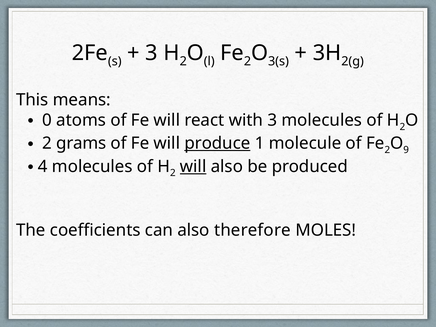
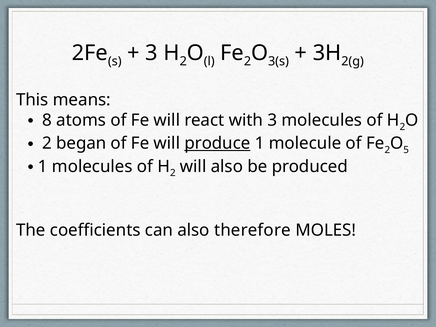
0: 0 -> 8
grams: grams -> began
9: 9 -> 5
4 at (43, 166): 4 -> 1
will at (193, 166) underline: present -> none
